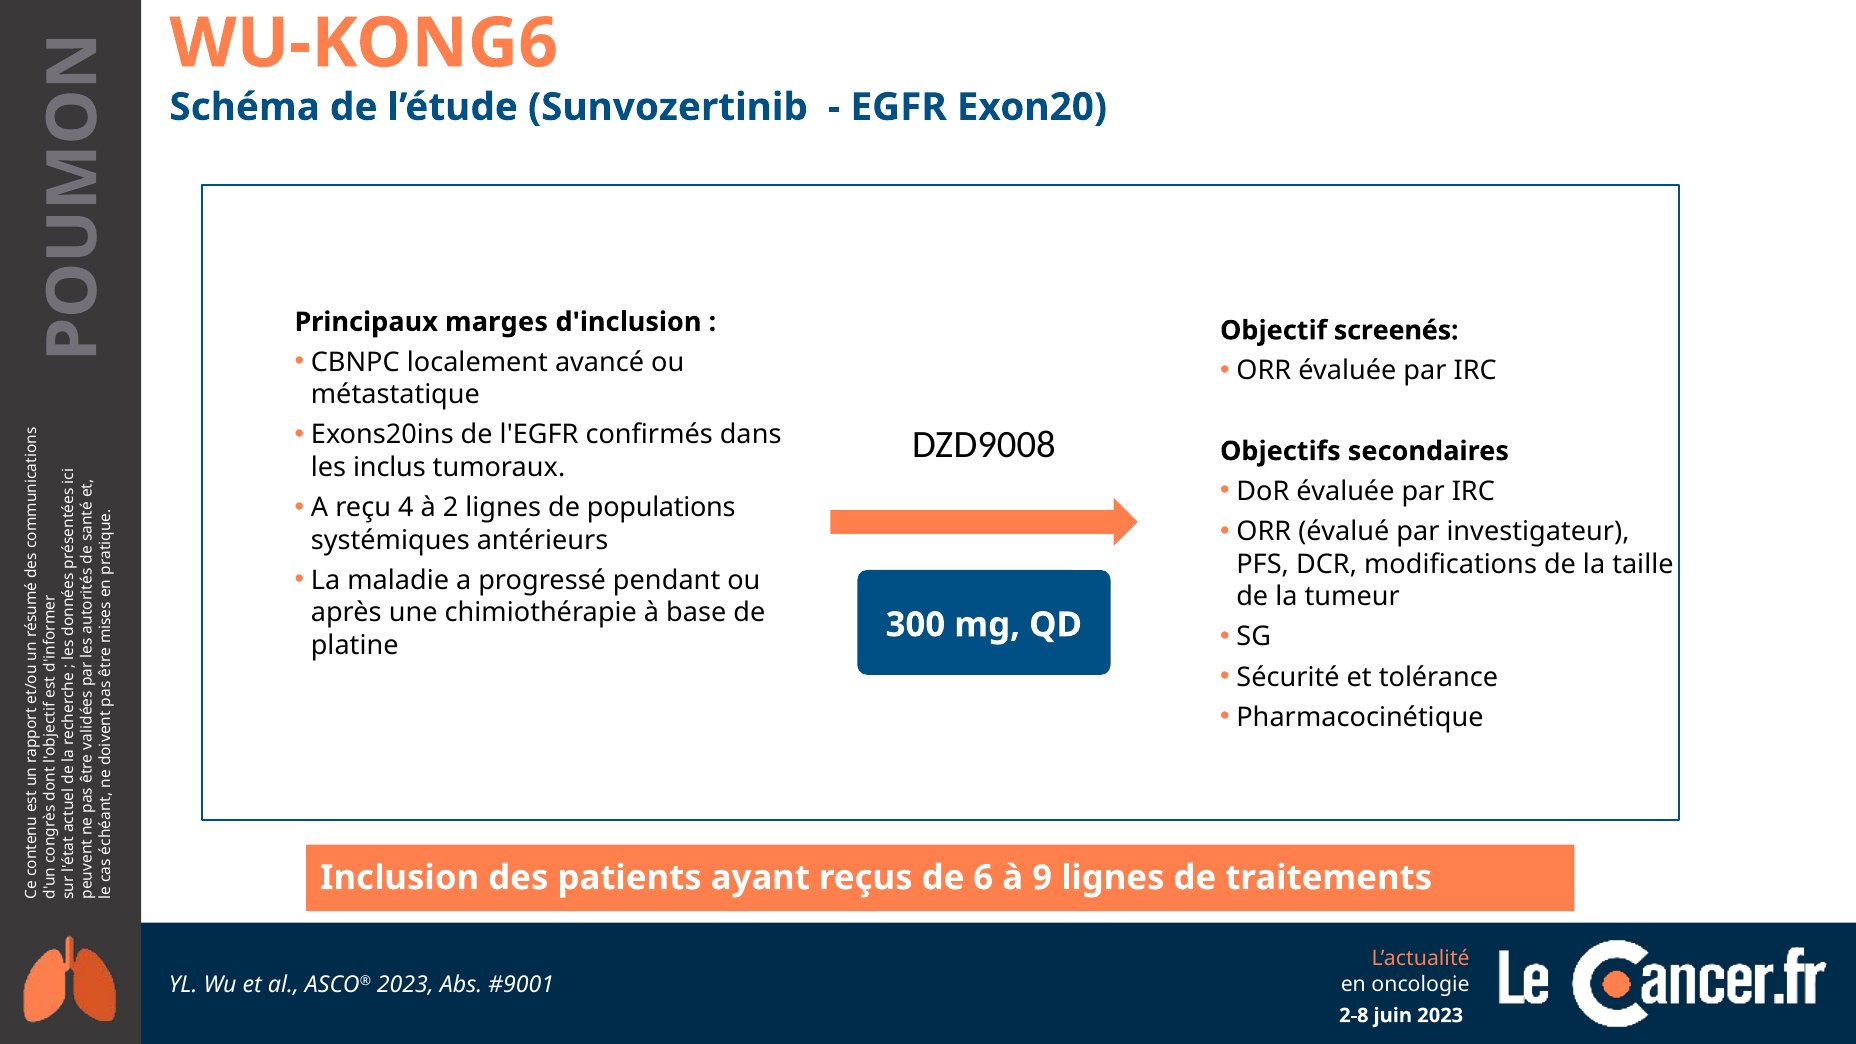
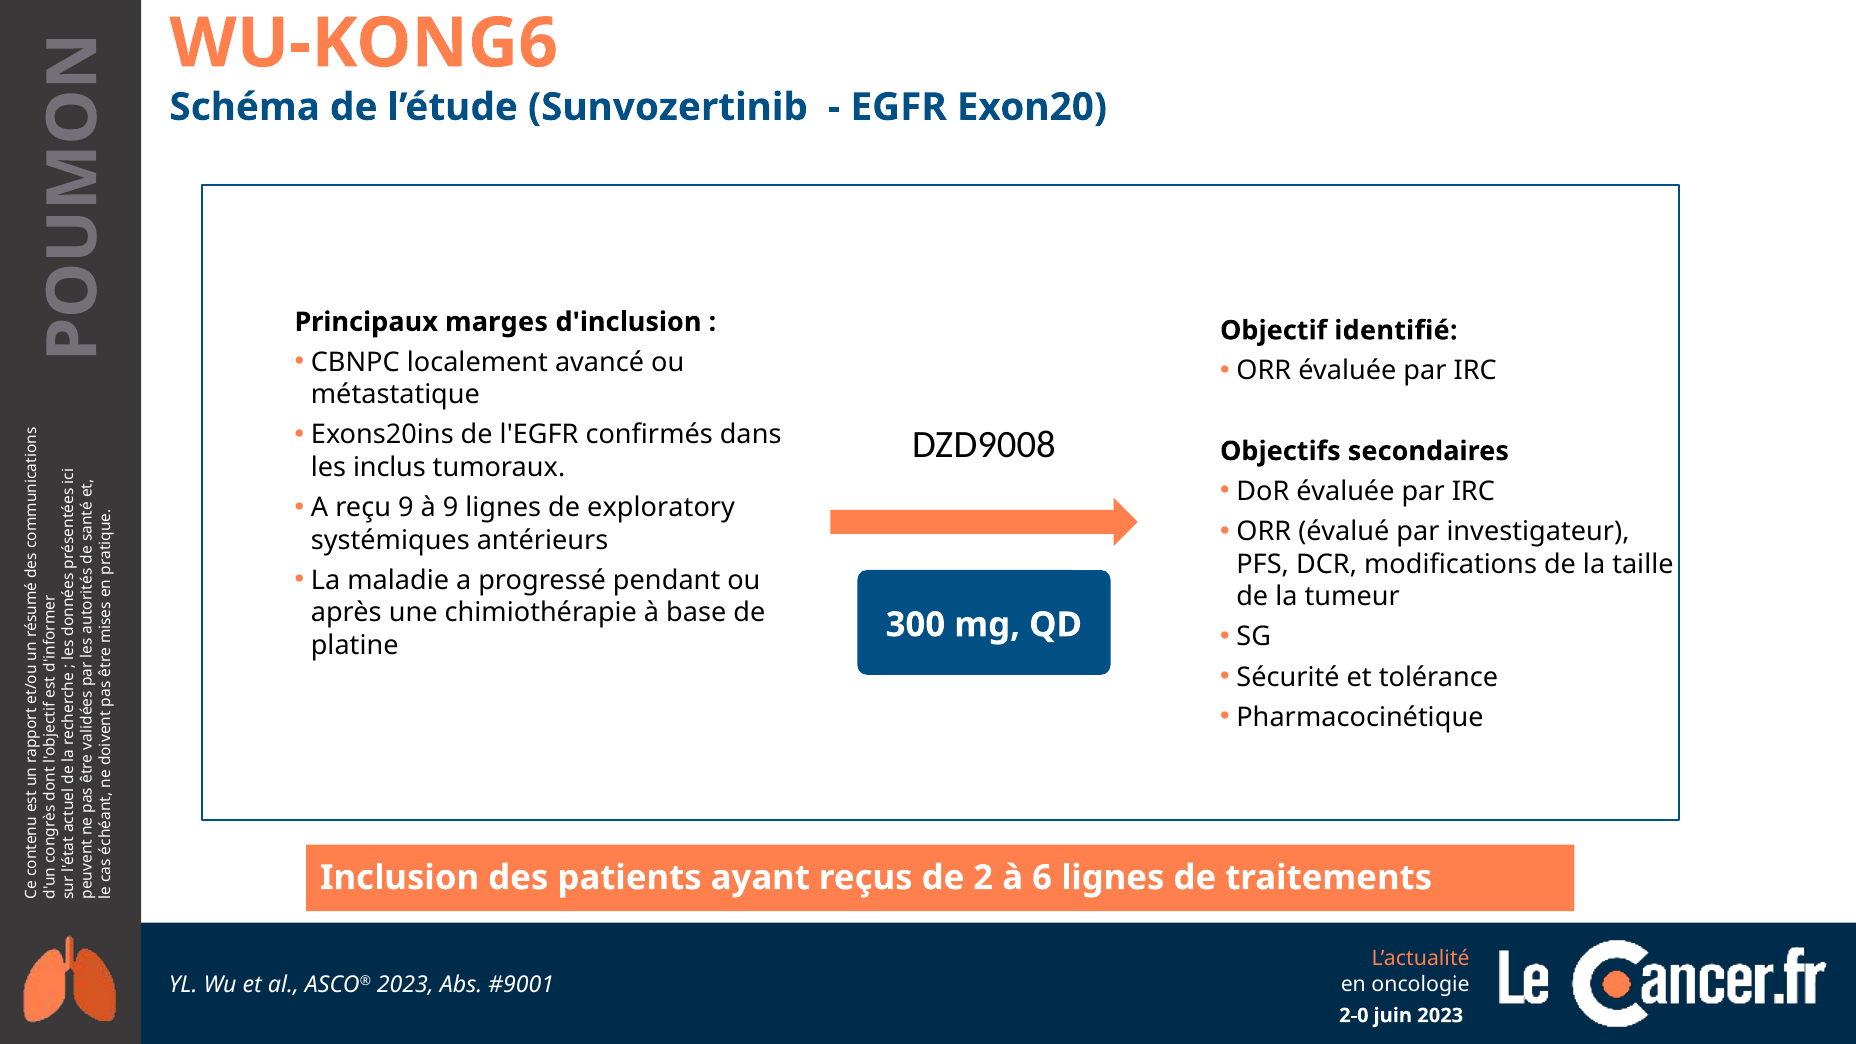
screenés: screenés -> identifié
reçu 4: 4 -> 9
à 2: 2 -> 9
populations: populations -> exploratory
6: 6 -> 2
9: 9 -> 6
2-8: 2-8 -> 2-0
